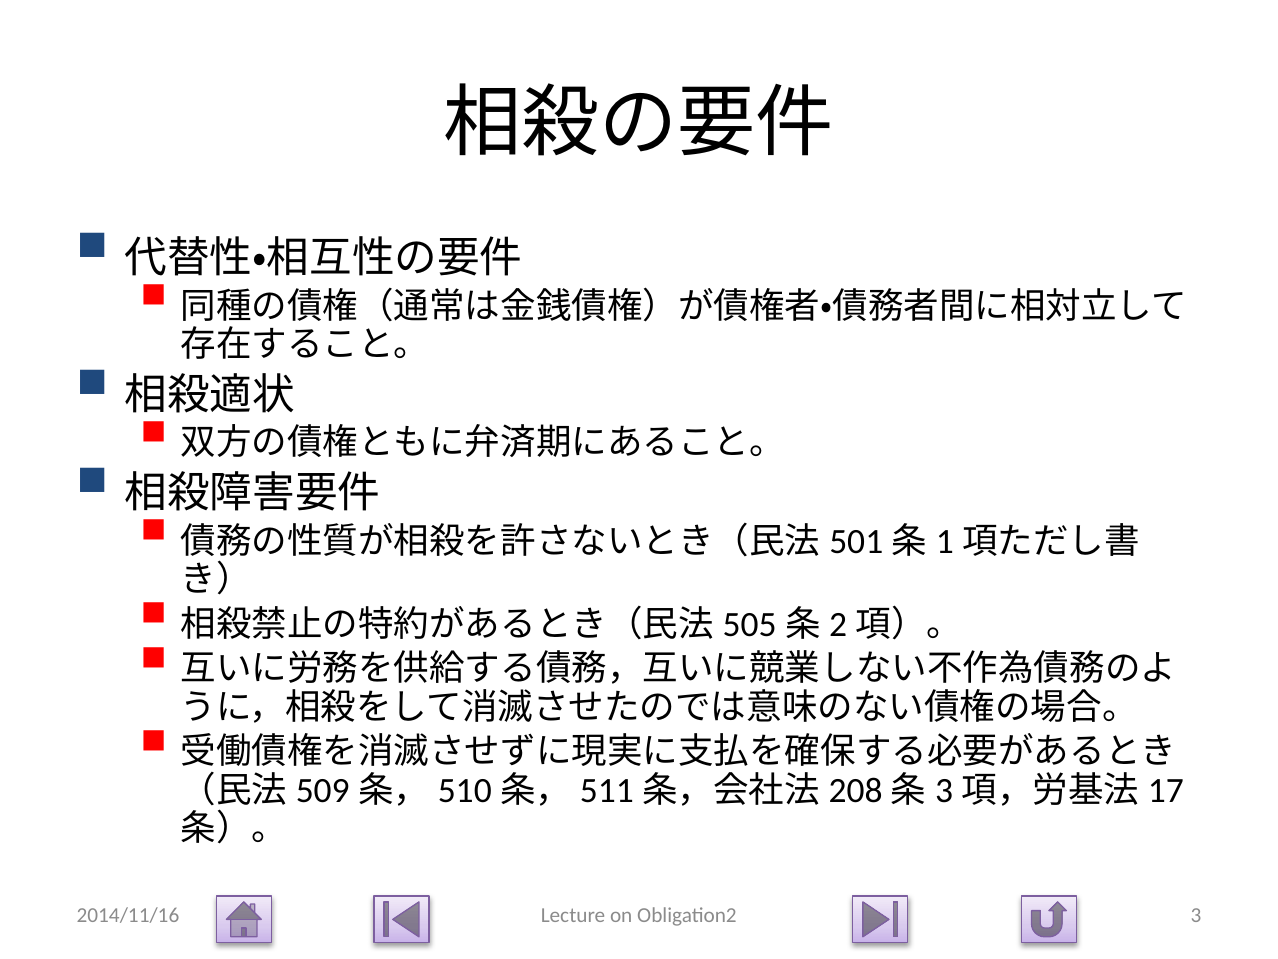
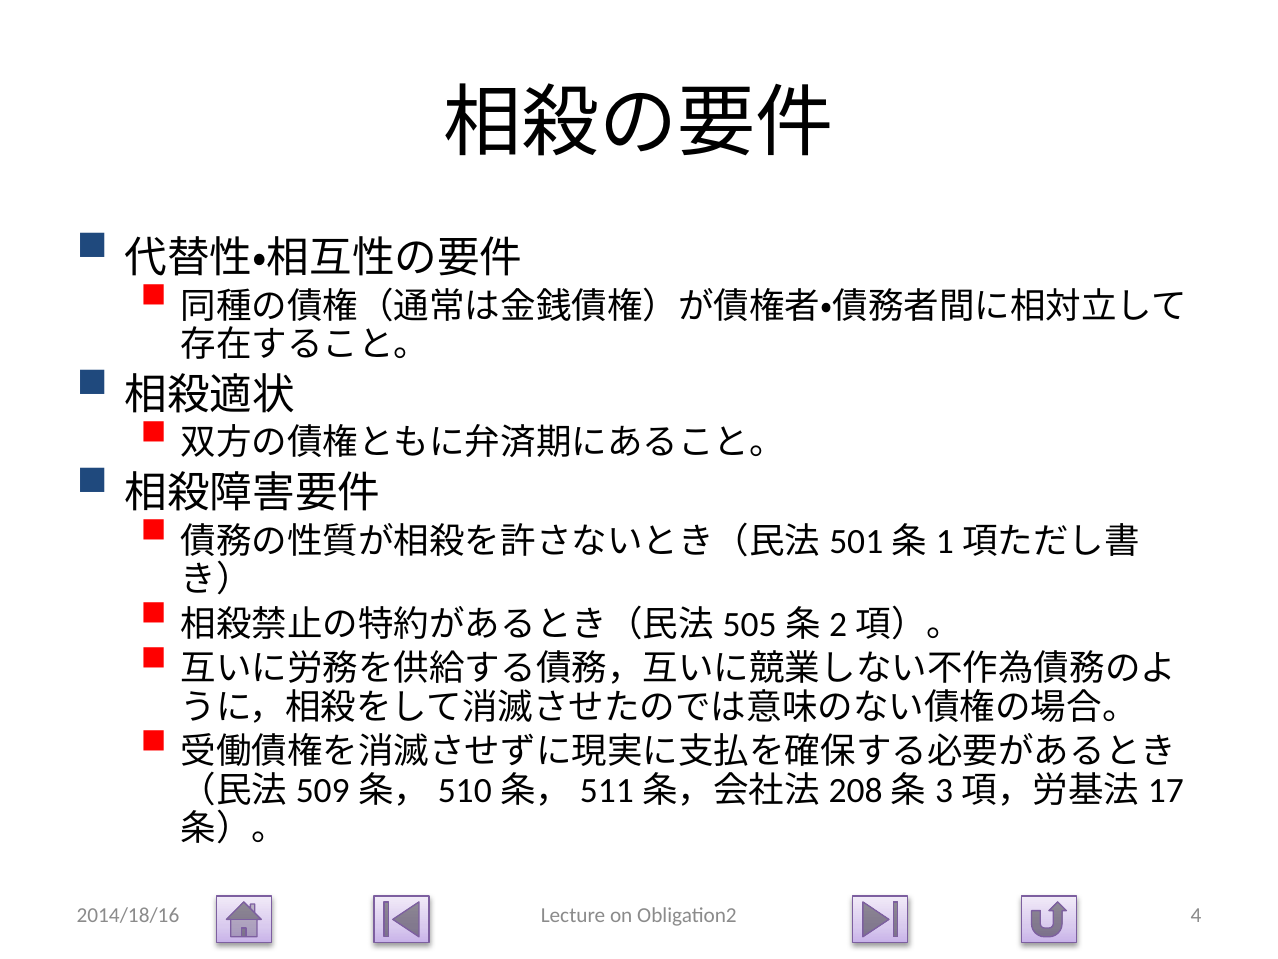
2014/11/16: 2014/11/16 -> 2014/18/16
3: 3 -> 4
